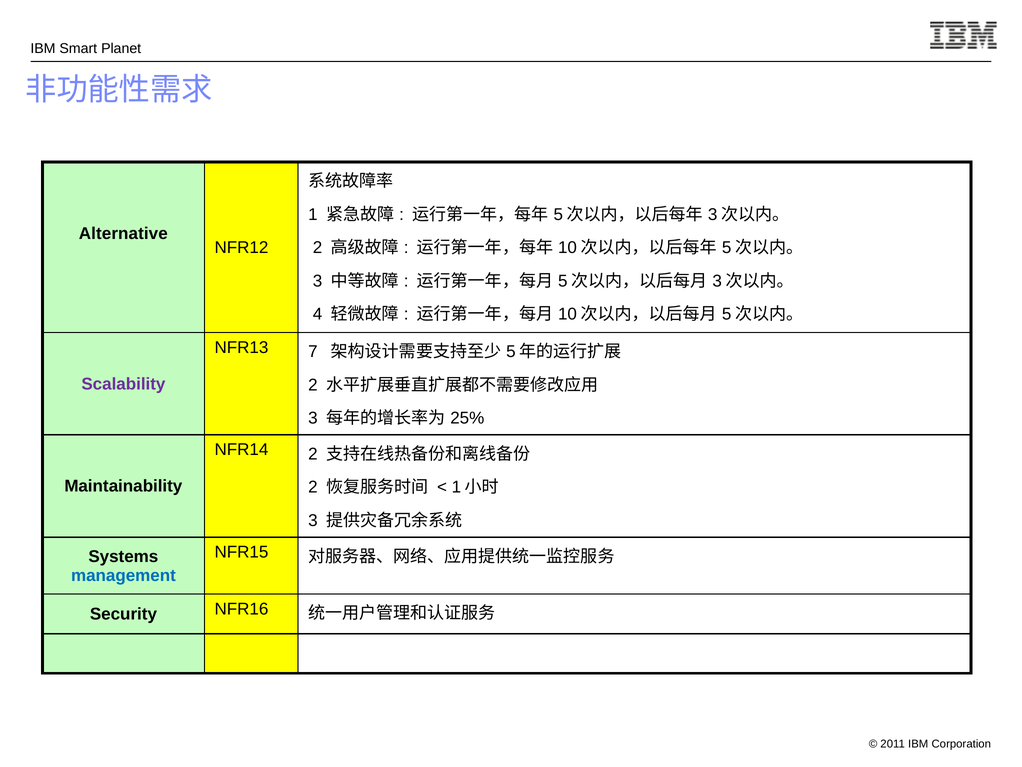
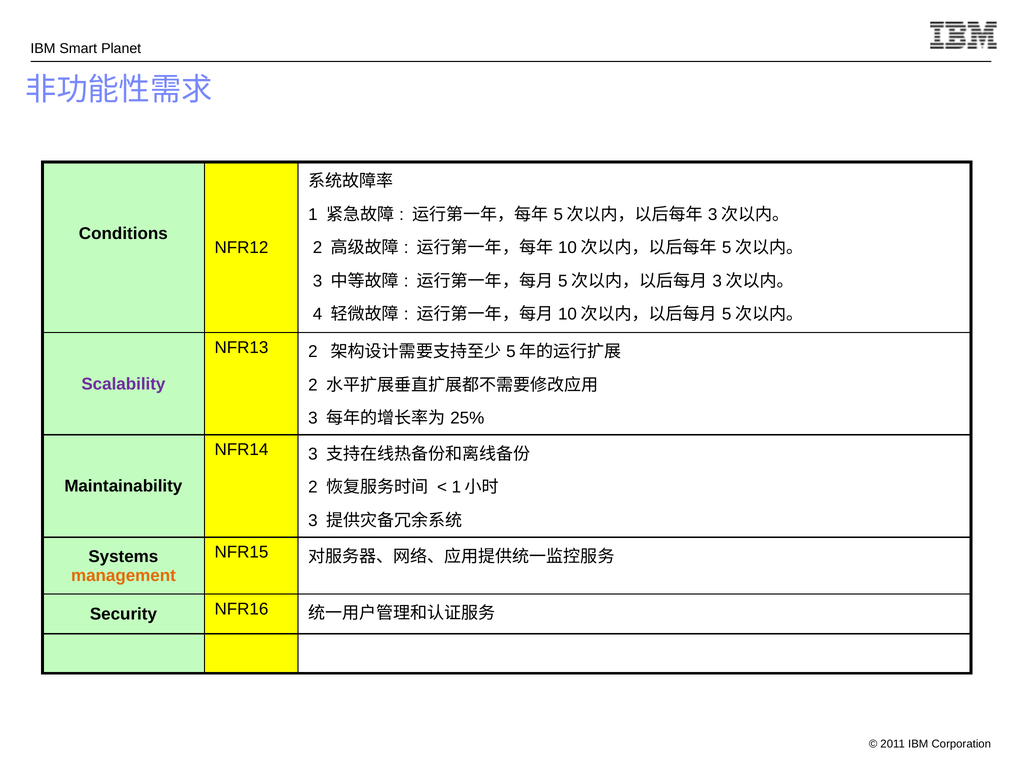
Alternative: Alternative -> Conditions
NFR13 7: 7 -> 2
NFR14 2: 2 -> 3
management colour: blue -> orange
